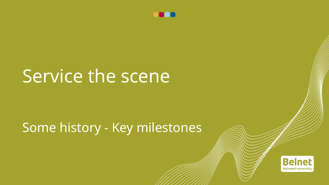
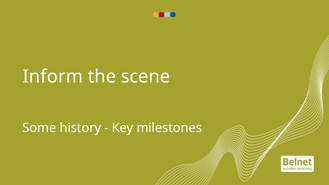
Service: Service -> Inform
